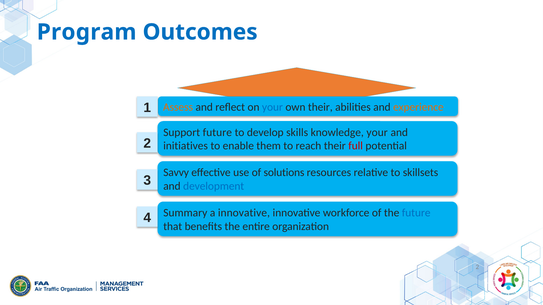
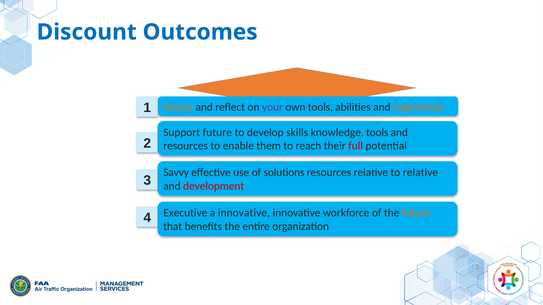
Program: Program -> Discount
your at (272, 107) colour: blue -> purple
own their: their -> tools
knowledge your: your -> tools
initiatives at (186, 146): initiatives -> resources
to skillsets: skillsets -> relative
development colour: blue -> red
Summary: Summary -> Executive
future at (416, 213) colour: blue -> orange
